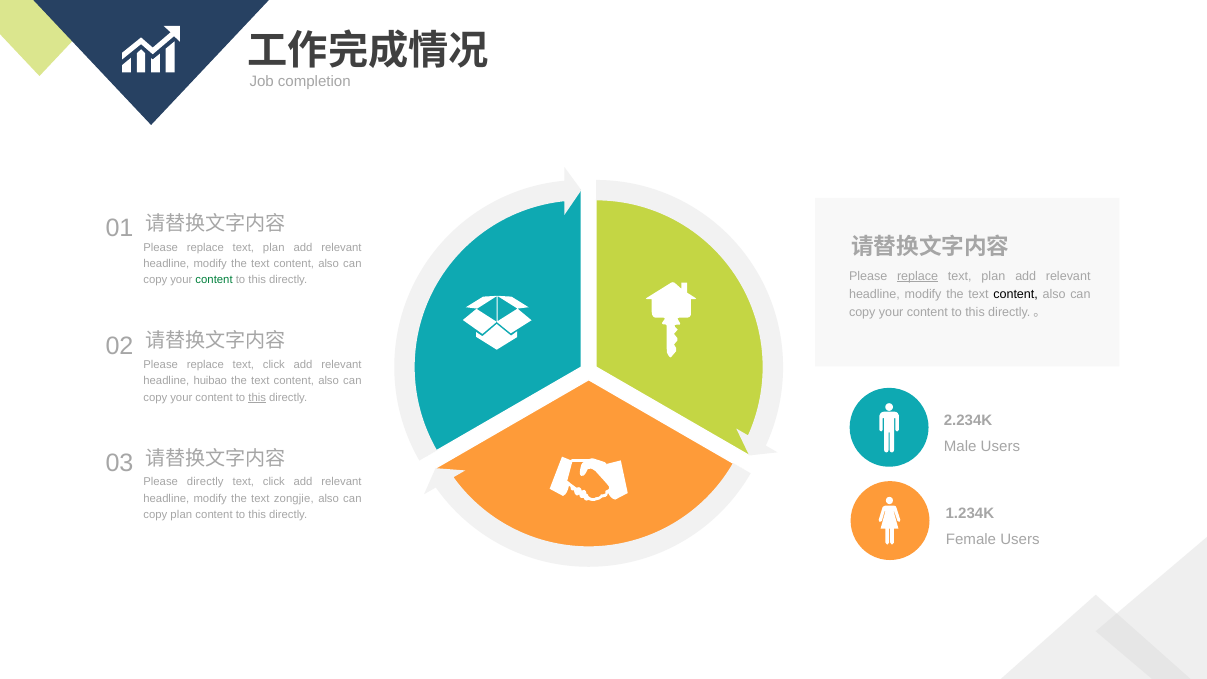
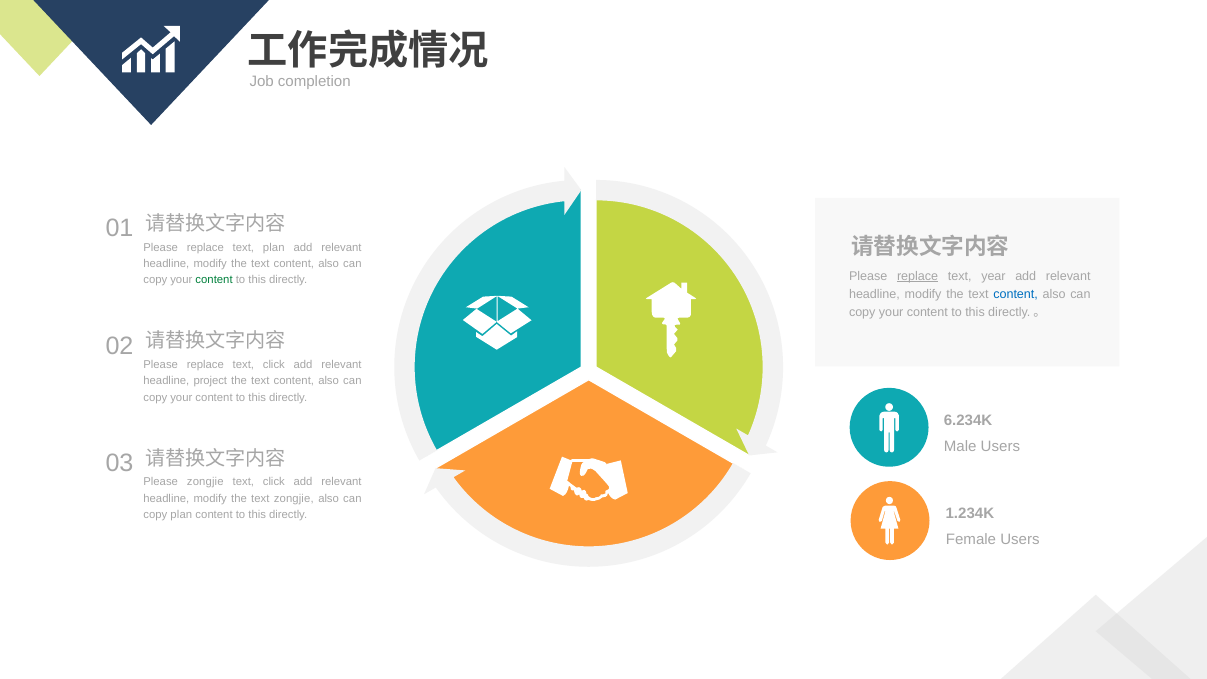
plan at (993, 276): plan -> year
content at (1016, 295) colour: black -> blue
huibao: huibao -> project
this at (257, 397) underline: present -> none
2.234K: 2.234K -> 6.234K
Please directly: directly -> zongjie
